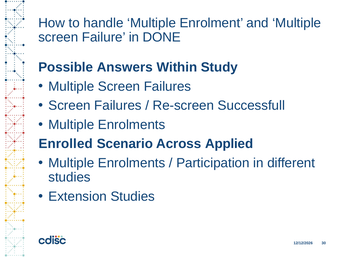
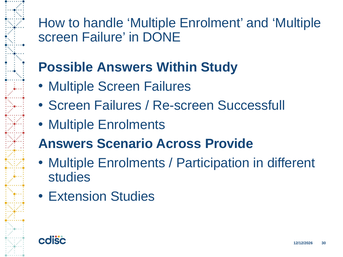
Enrolled at (66, 144): Enrolled -> Answers
Applied: Applied -> Provide
